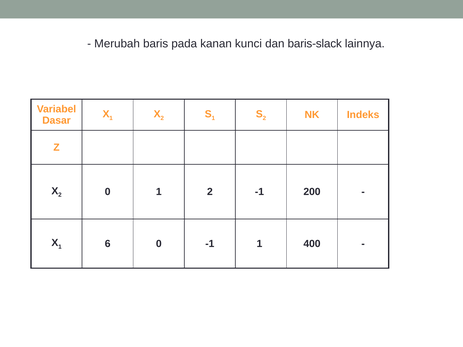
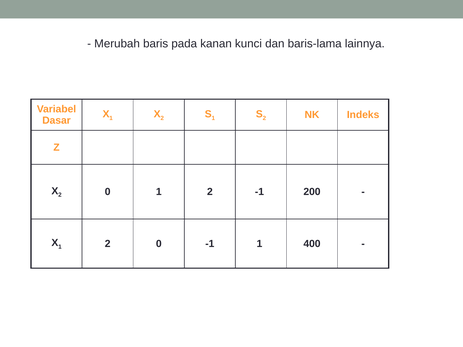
baris-slack: baris-slack -> baris-lama
6 at (108, 244): 6 -> 2
